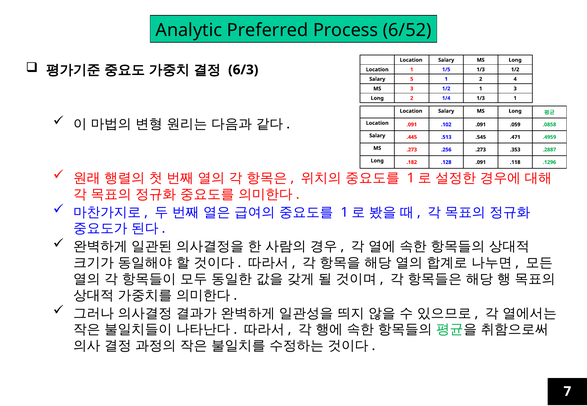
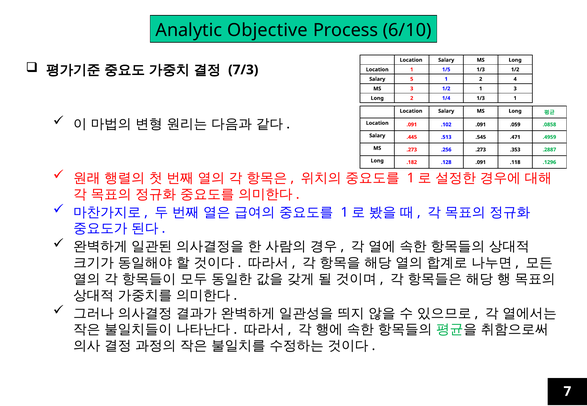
Preferred: Preferred -> Objective
6/52: 6/52 -> 6/10
6/3: 6/3 -> 7/3
